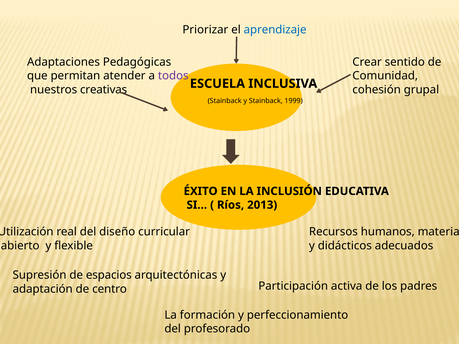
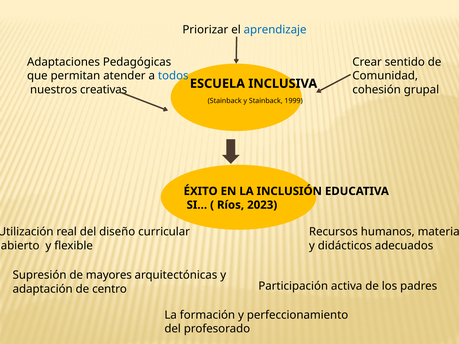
todos colour: purple -> blue
2013: 2013 -> 2023
espacios: espacios -> mayores
